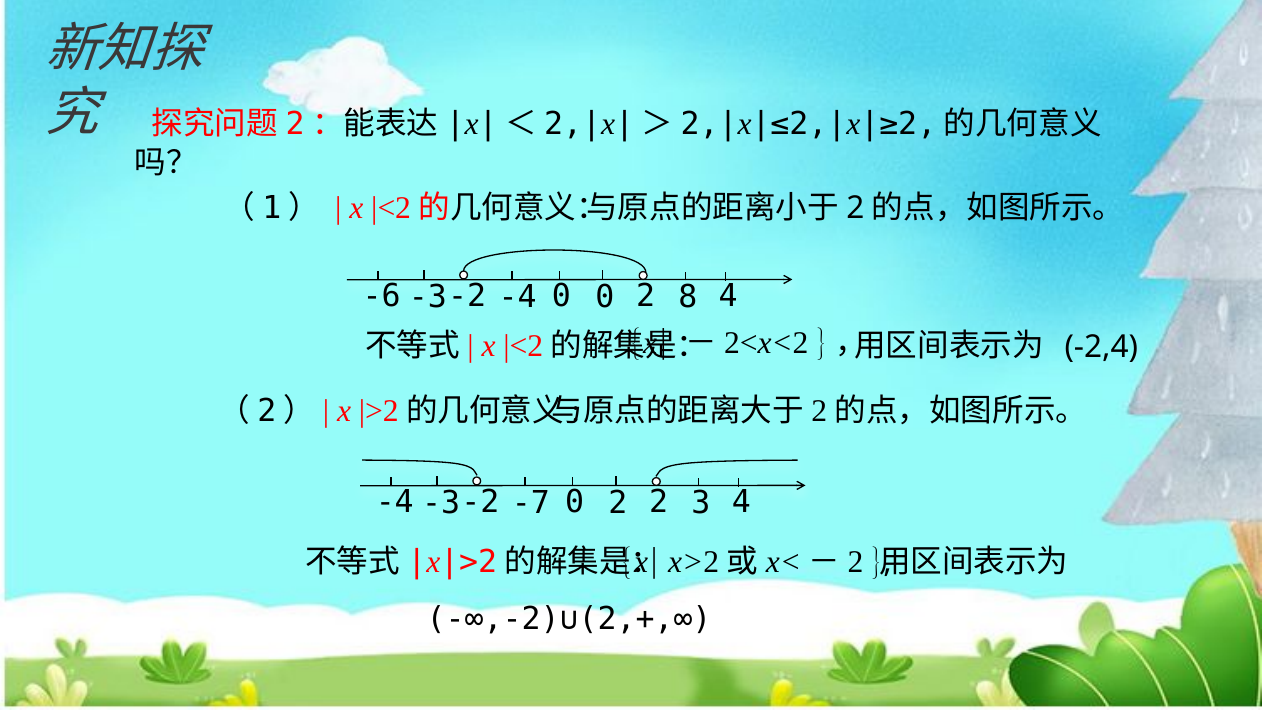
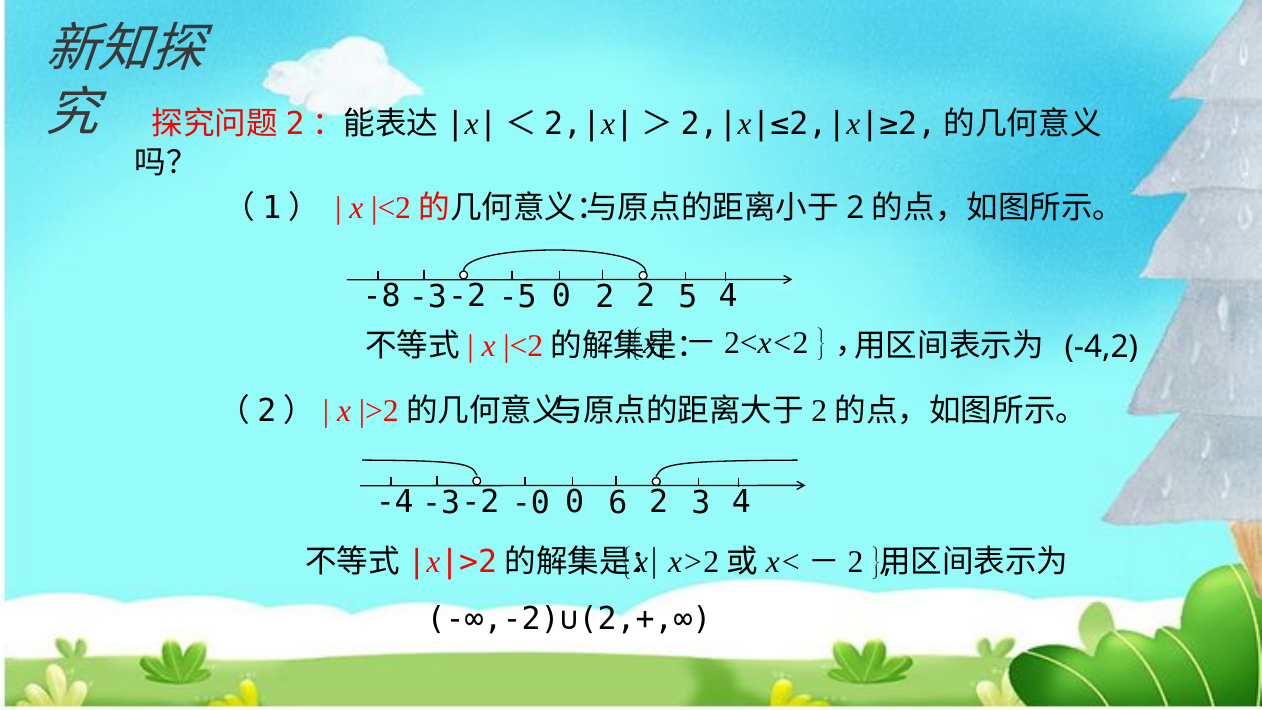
-6: -6 -> -8
-4 at (518, 297): -4 -> -5
0 0: 0 -> 2
8: 8 -> 5
-2,4: -2,4 -> -4,2
-7: -7 -> -0
2 at (618, 503): 2 -> 6
